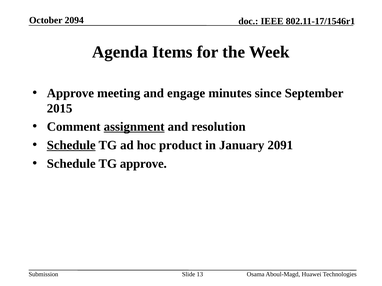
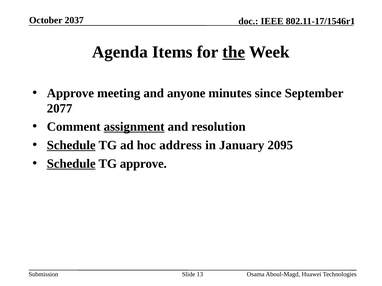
2094: 2094 -> 2037
the underline: none -> present
engage: engage -> anyone
2015: 2015 -> 2077
product: product -> address
2091: 2091 -> 2095
Schedule at (71, 164) underline: none -> present
